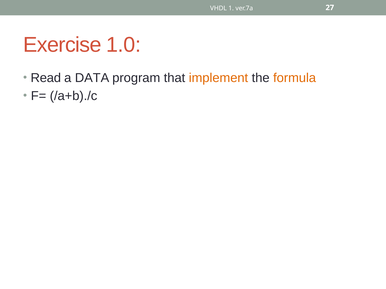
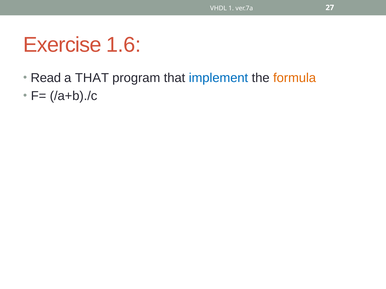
1.0: 1.0 -> 1.6
a DATA: DATA -> THAT
implement colour: orange -> blue
